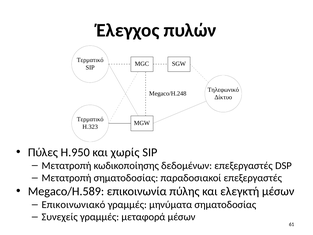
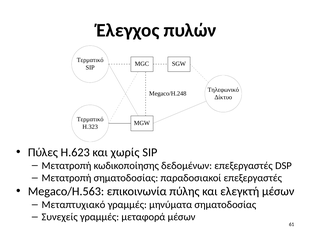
H.950: H.950 -> H.623
Megaco/H.589: Megaco/H.589 -> Megaco/H.563
Επικοινωνιακό: Επικοινωνιακό -> Μεταπτυχιακό
